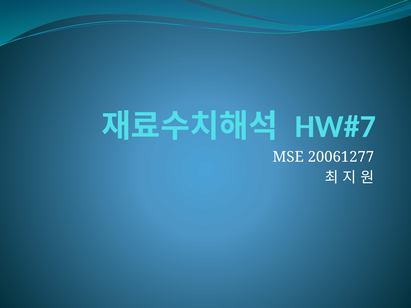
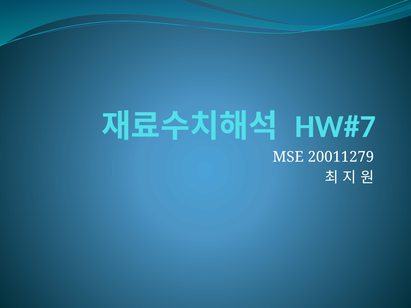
20061277: 20061277 -> 20011279
